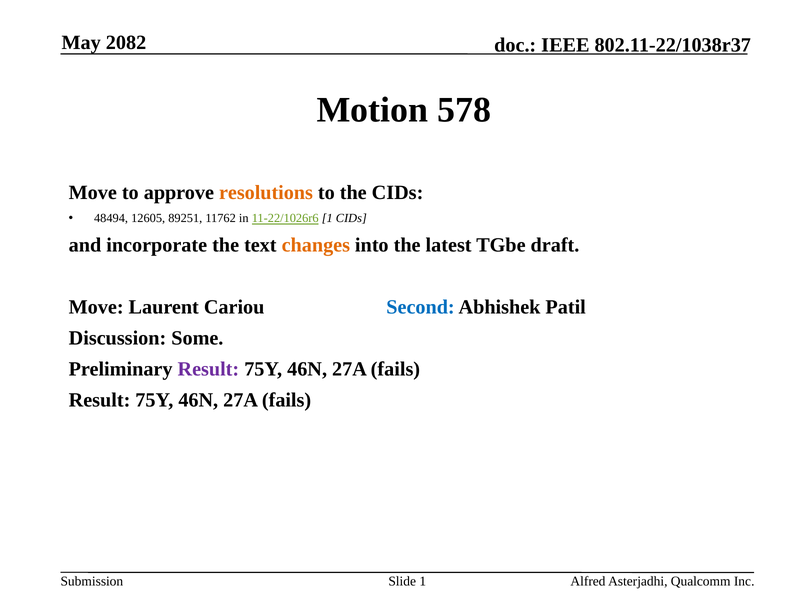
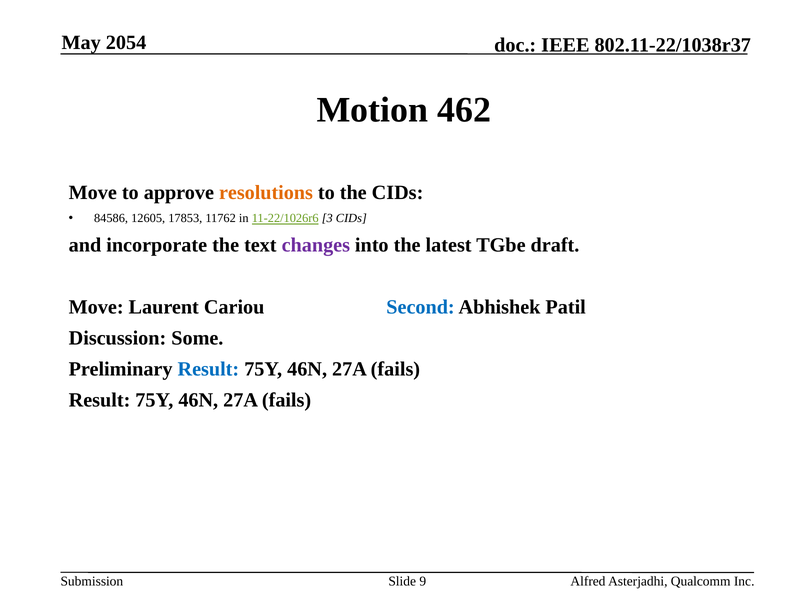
2082: 2082 -> 2054
578: 578 -> 462
48494: 48494 -> 84586
89251: 89251 -> 17853
11-22/1026r6 1: 1 -> 3
changes colour: orange -> purple
Result at (208, 369) colour: purple -> blue
Slide 1: 1 -> 9
